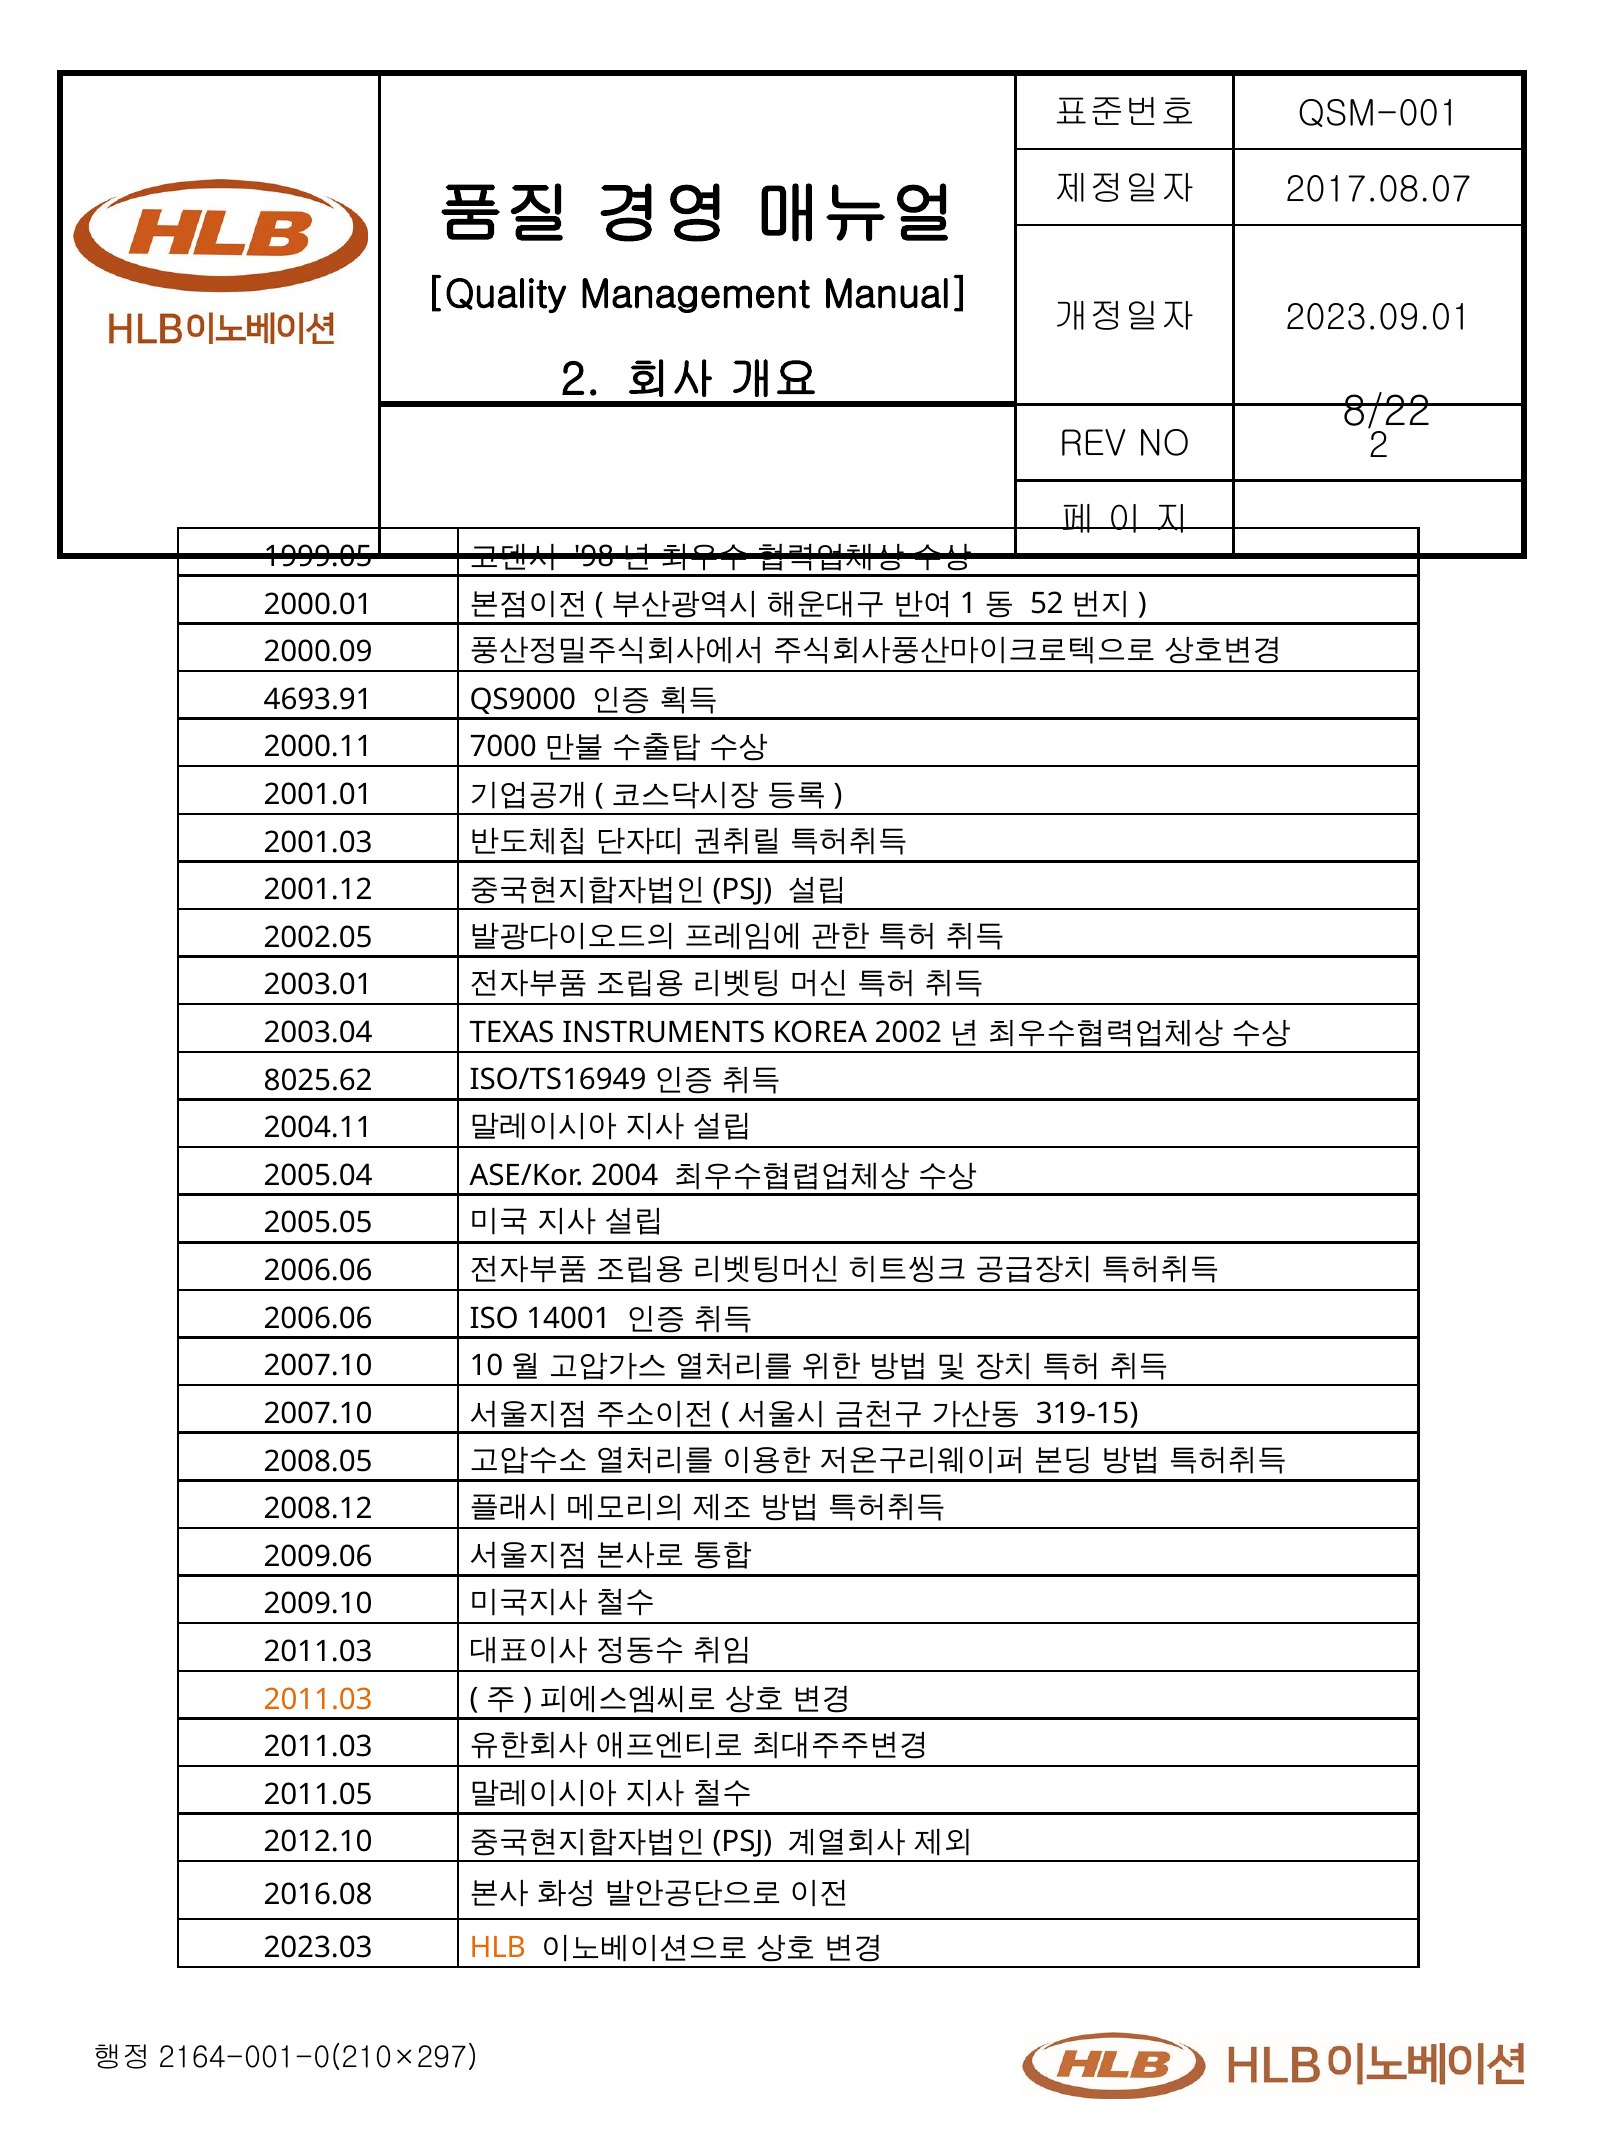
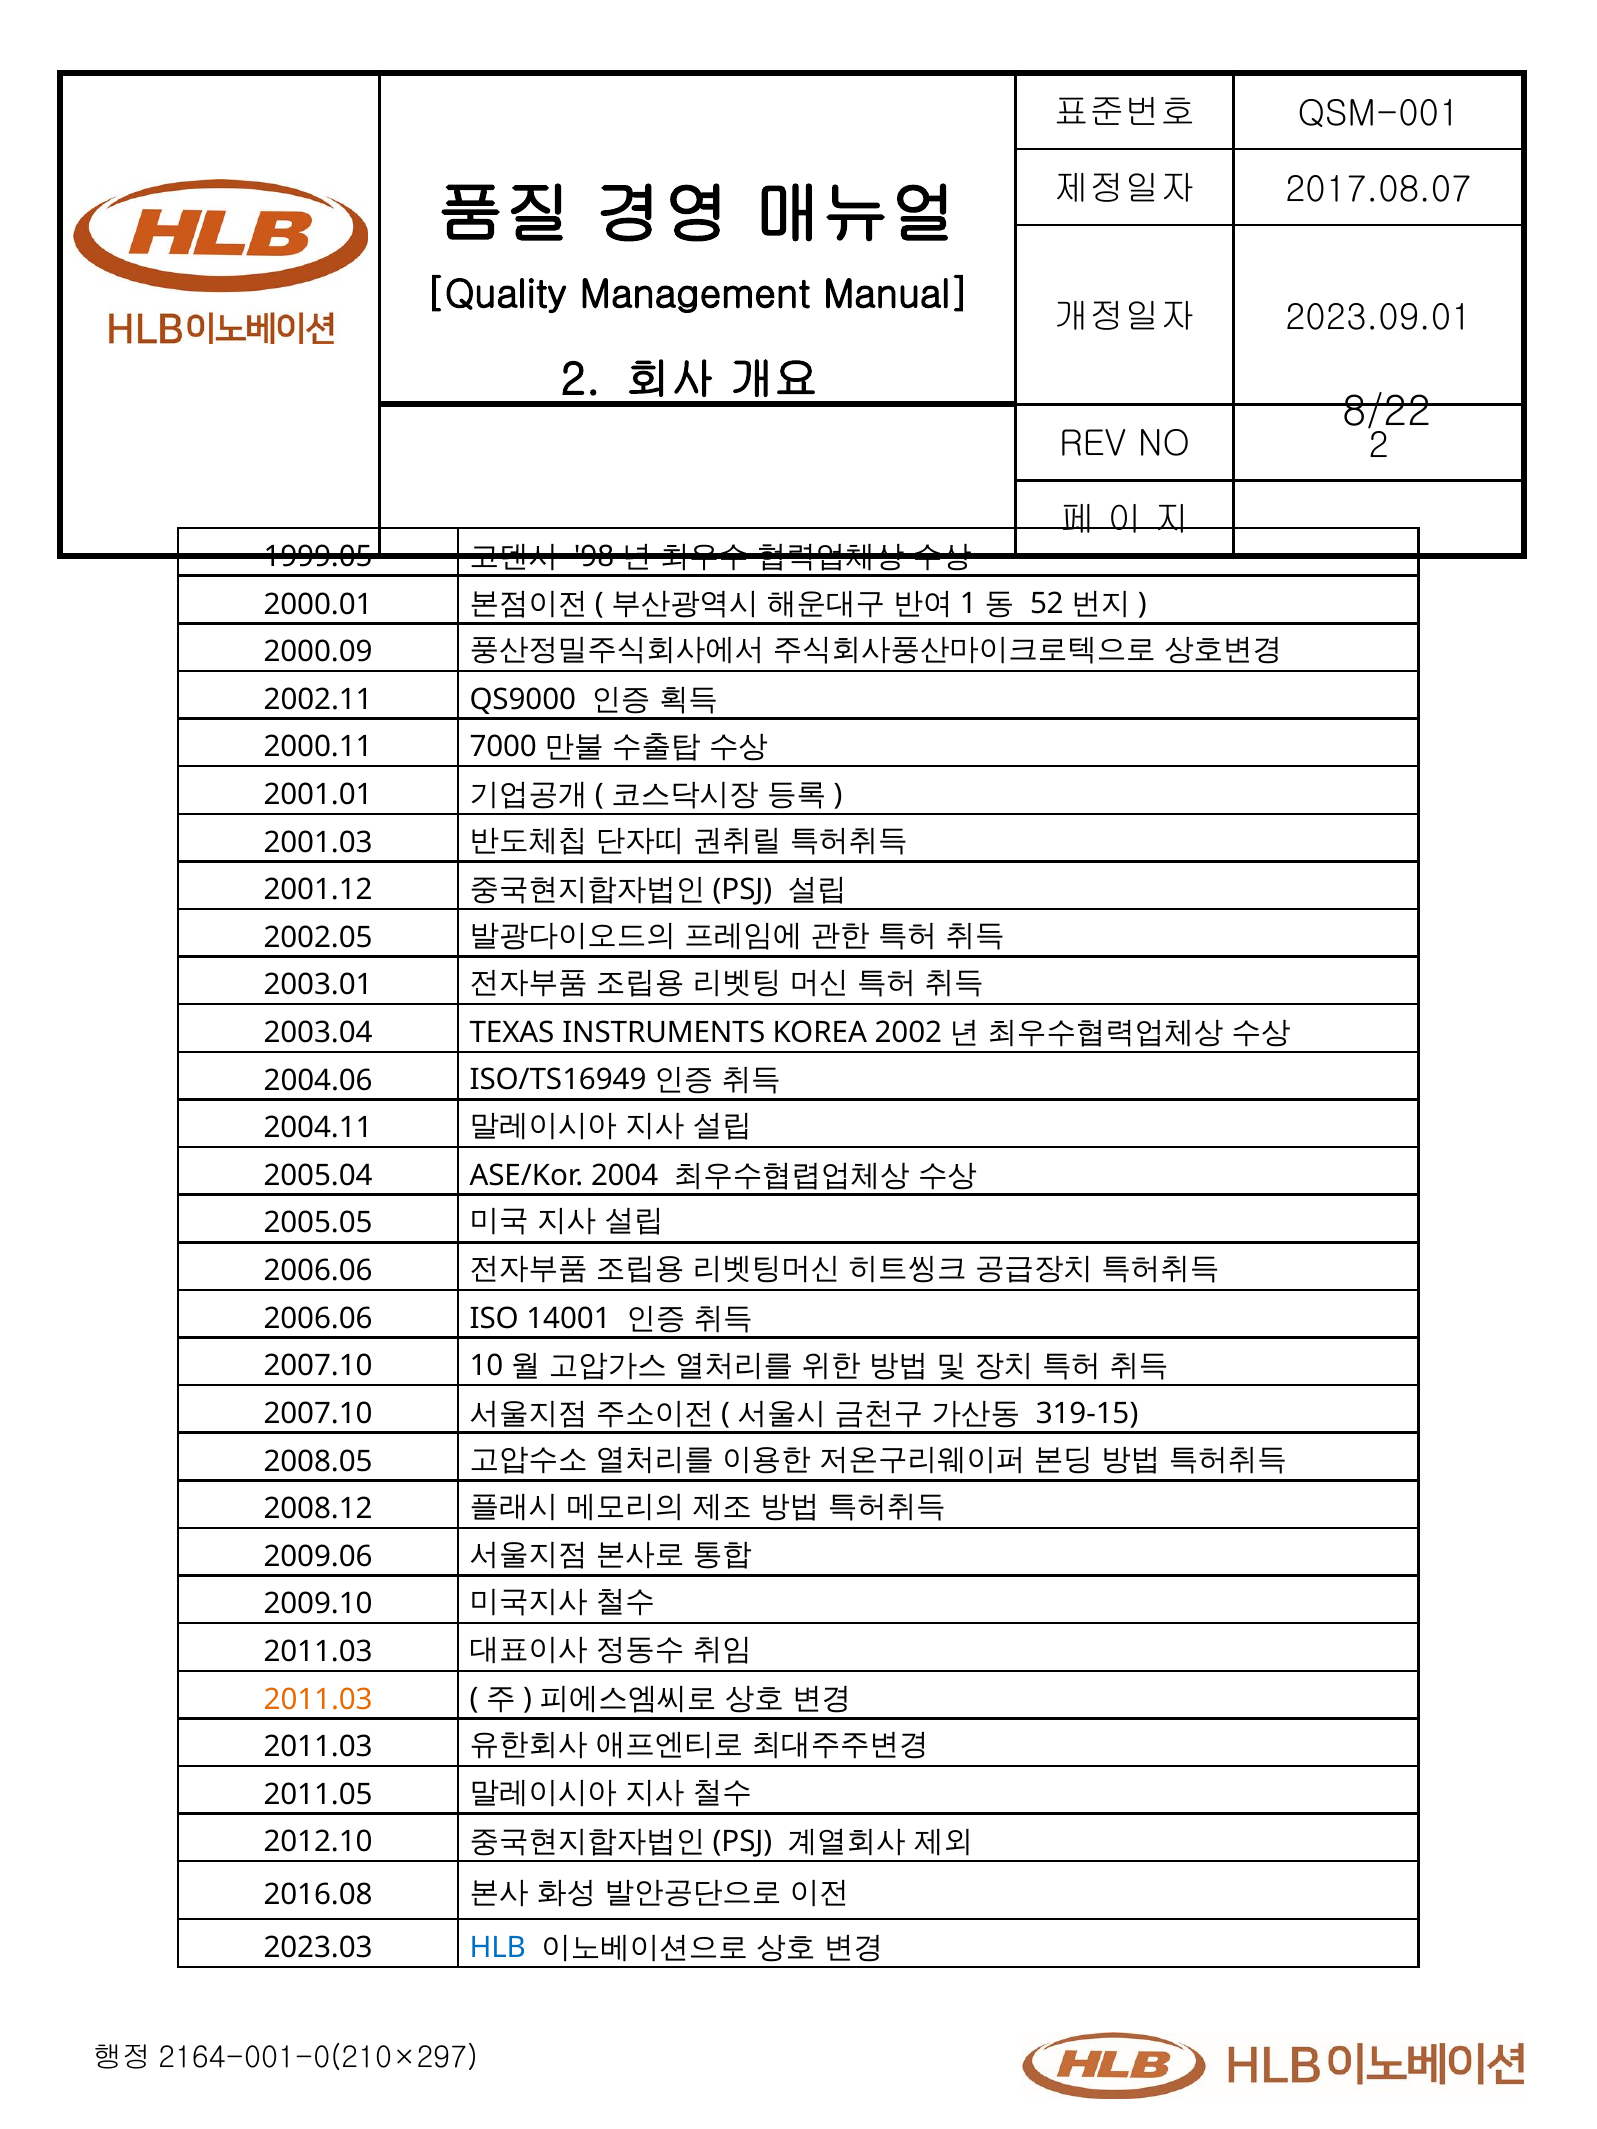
4693.91: 4693.91 -> 2002.11
8025.62: 8025.62 -> 2004.06
HLB colour: orange -> blue
